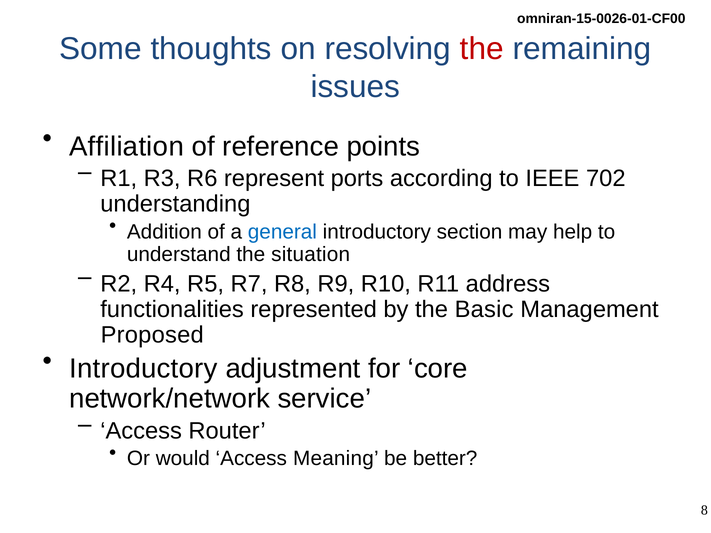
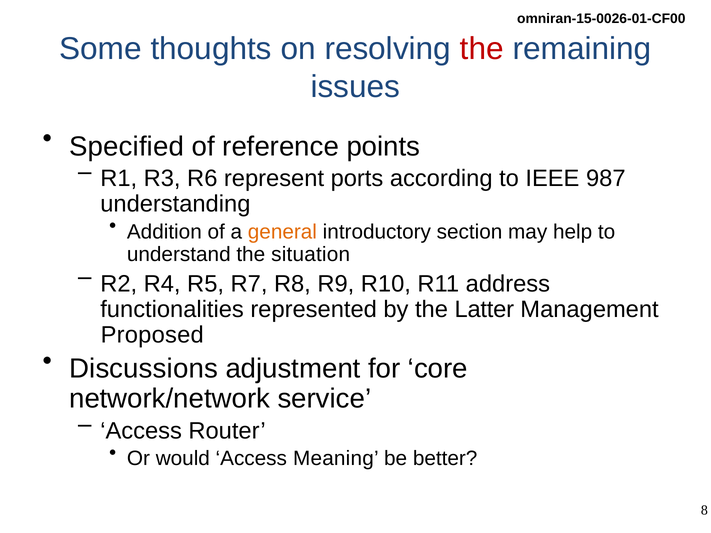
Affiliation: Affiliation -> Specified
702: 702 -> 987
general colour: blue -> orange
Basic: Basic -> Latter
Introductory at (143, 369): Introductory -> Discussions
